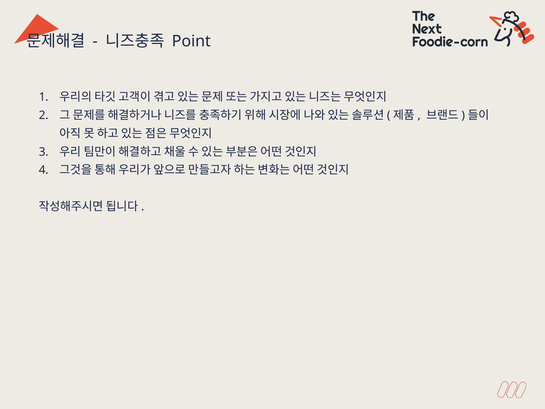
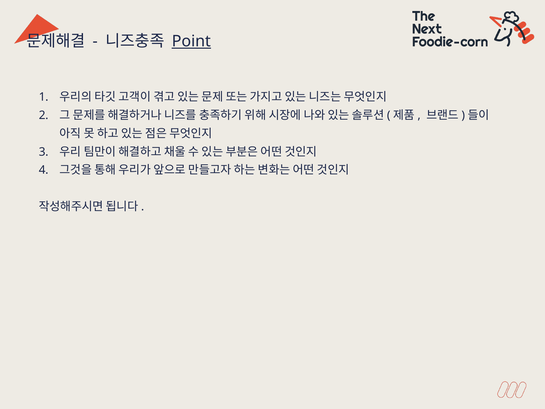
Point underline: none -> present
